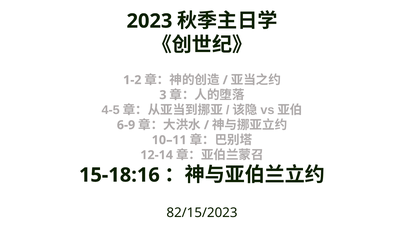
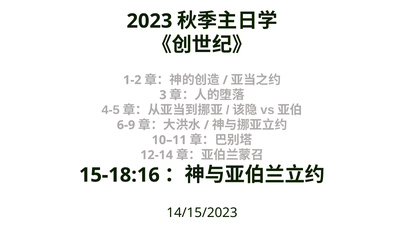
82/15/2023: 82/15/2023 -> 14/15/2023
